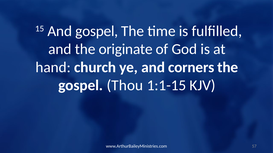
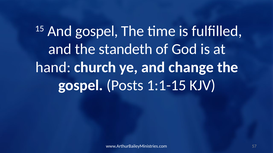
originate: originate -> standeth
corners: corners -> change
Thou: Thou -> Posts
